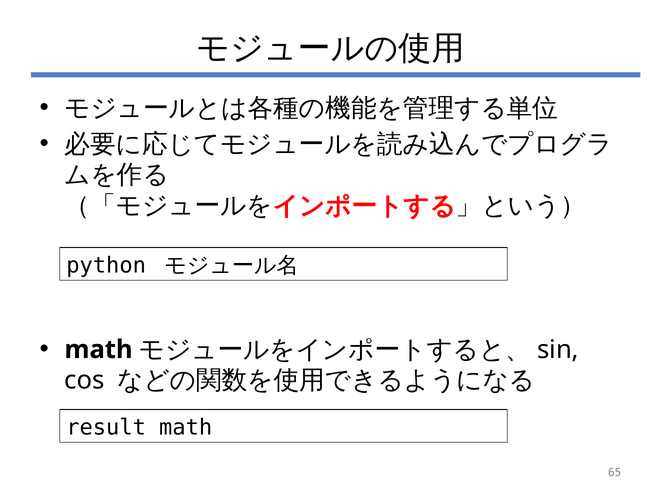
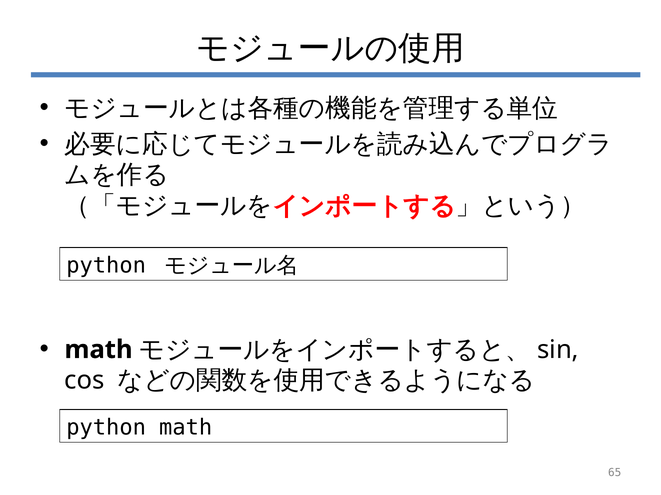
result at (106, 428): result -> python
